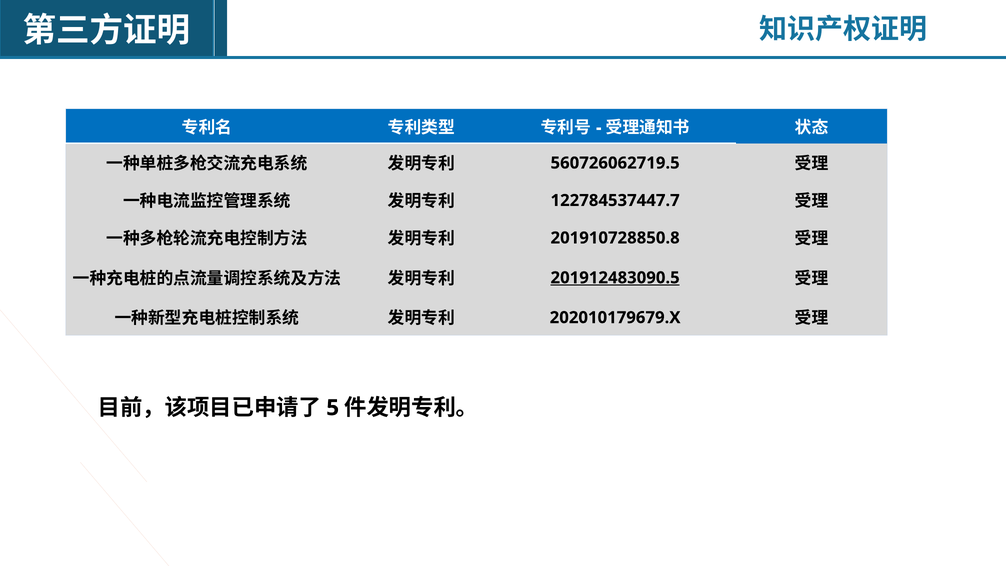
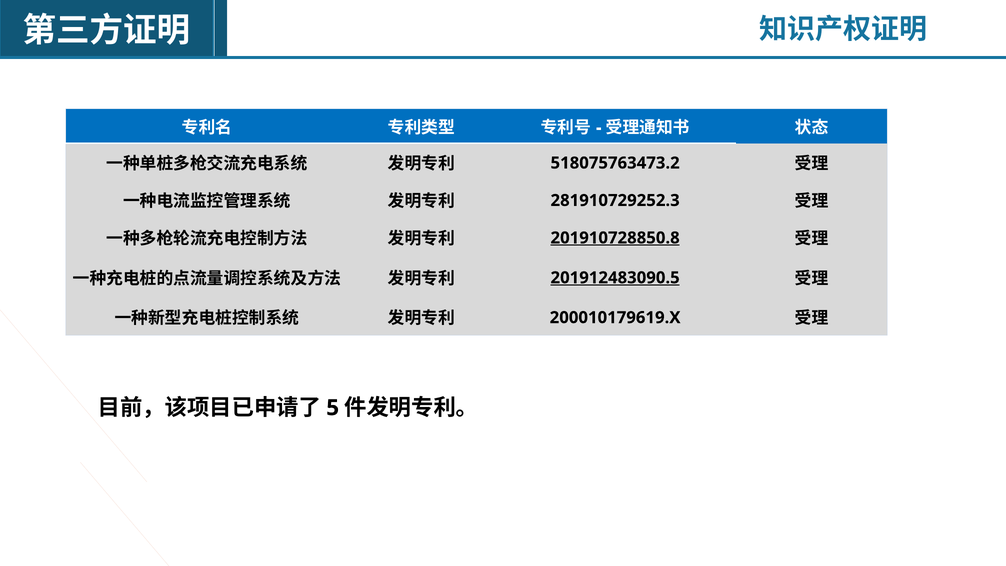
560726062719.5: 560726062719.5 -> 518075763473.2
122784537447.7: 122784537447.7 -> 281910729252.3
201910728850.8 underline: none -> present
202010179679.X: 202010179679.X -> 200010179619.X
